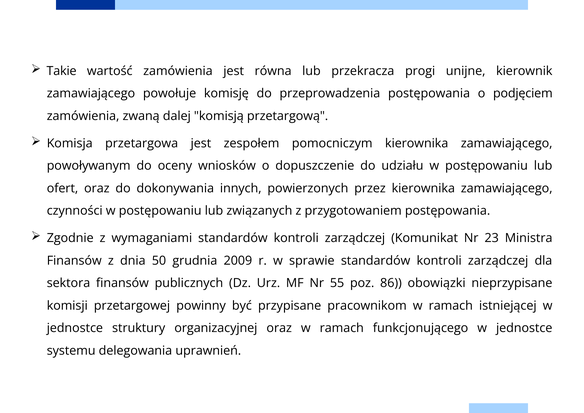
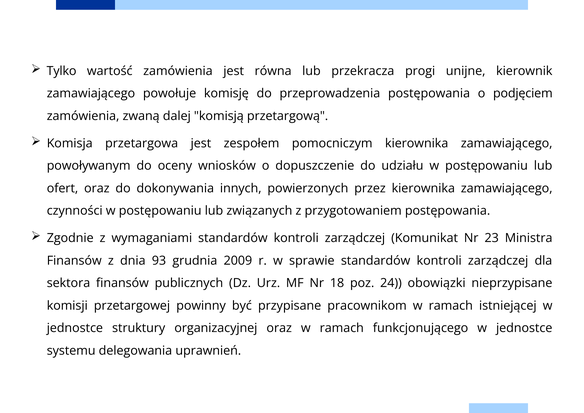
Takie: Takie -> Tylko
50: 50 -> 93
55: 55 -> 18
86: 86 -> 24
